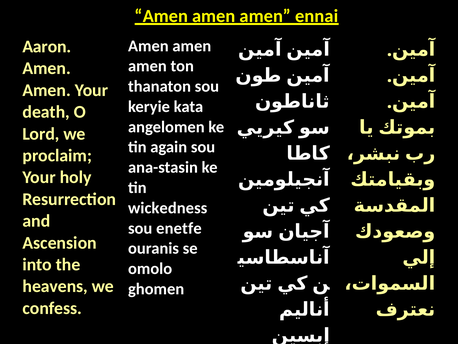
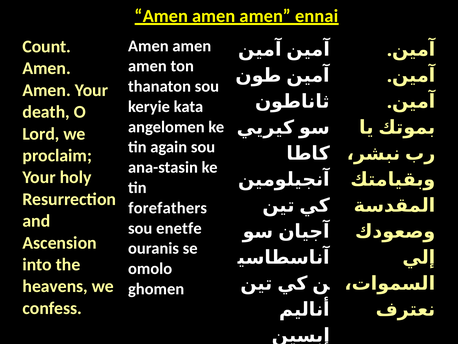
Aaron: Aaron -> Count
wickedness: wickedness -> forefathers
